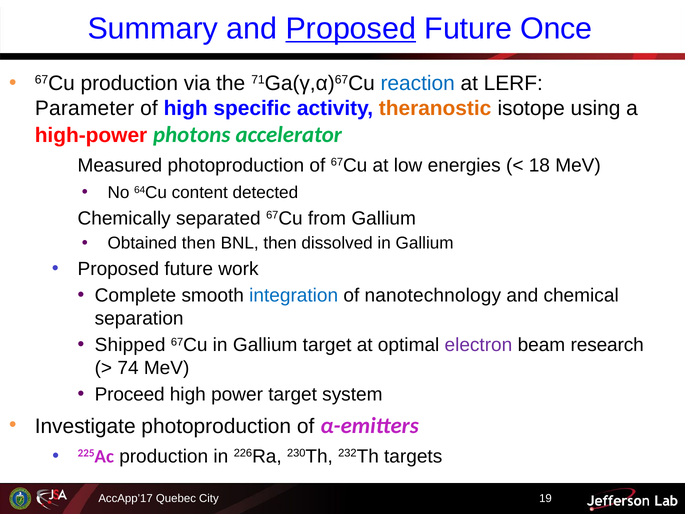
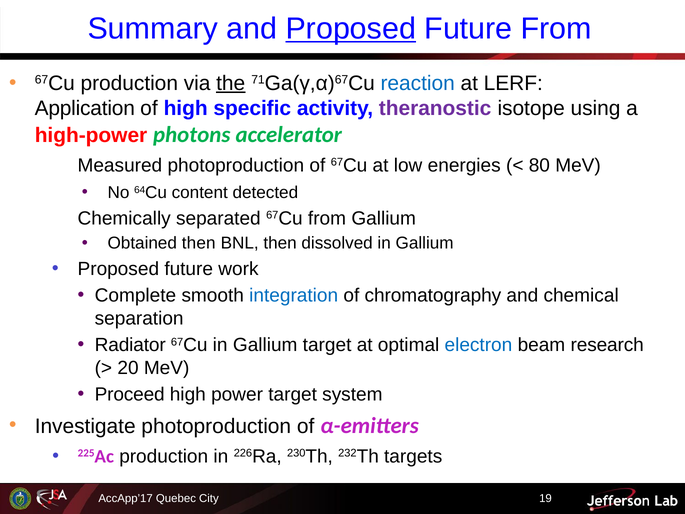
Future Once: Once -> From
the underline: none -> present
Parameter: Parameter -> Application
theranostic colour: orange -> purple
18: 18 -> 80
nanotechnology: nanotechnology -> chromatography
Shipped: Shipped -> Radiator
electron colour: purple -> blue
74: 74 -> 20
